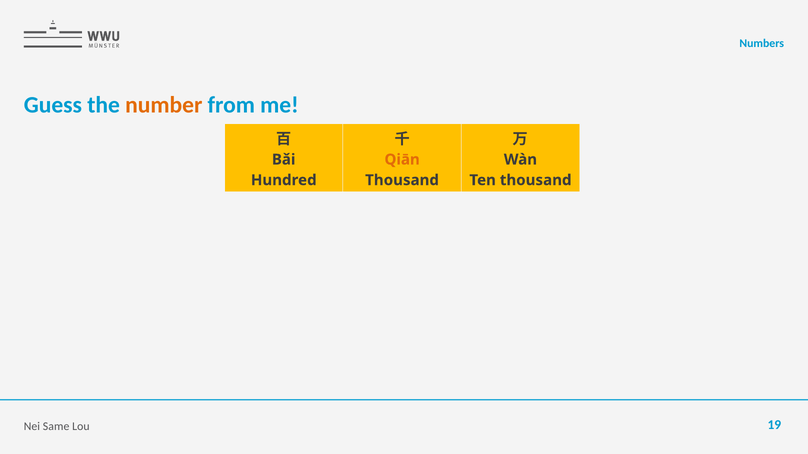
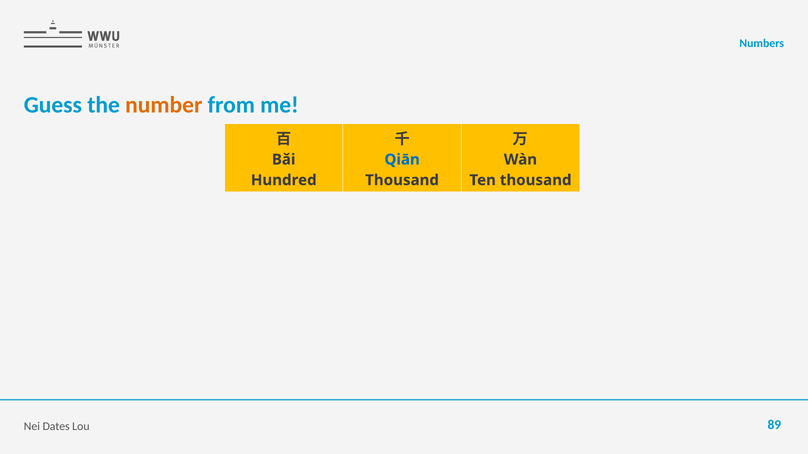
Qiān colour: orange -> blue
Same: Same -> Dates
19: 19 -> 89
